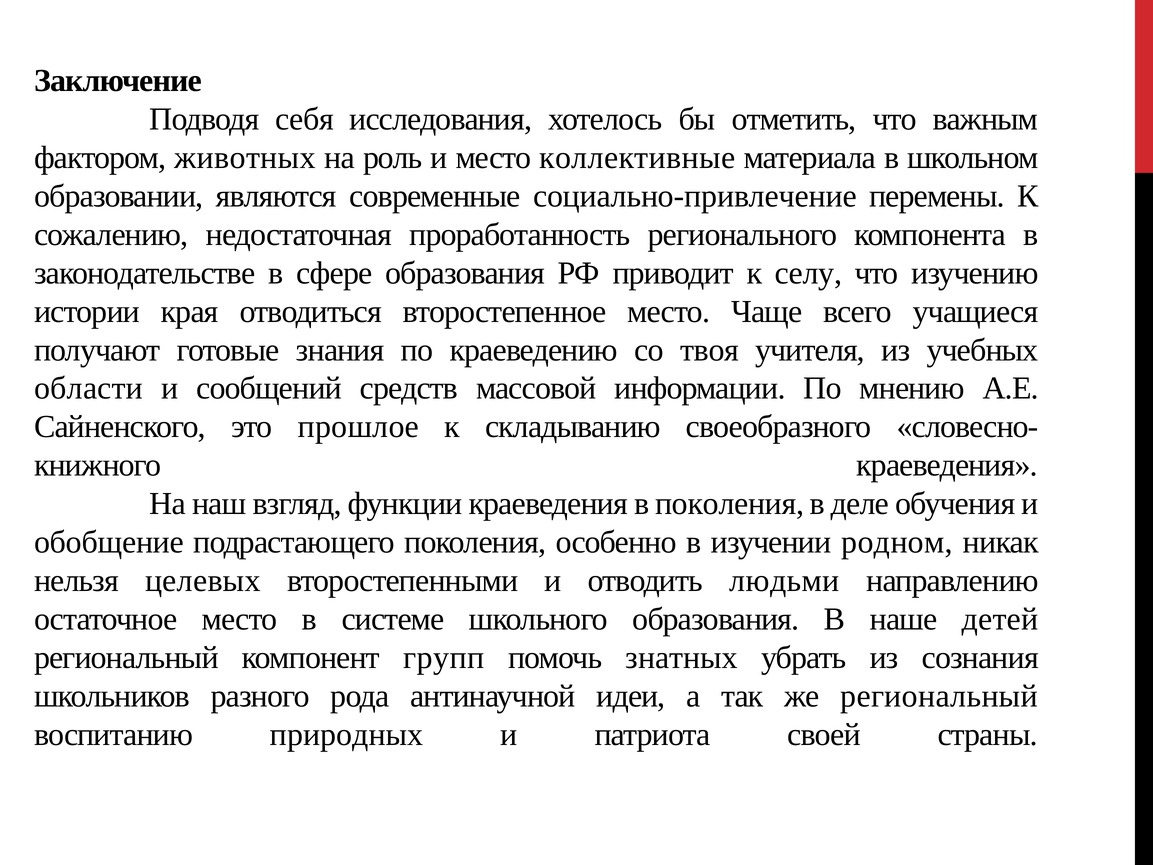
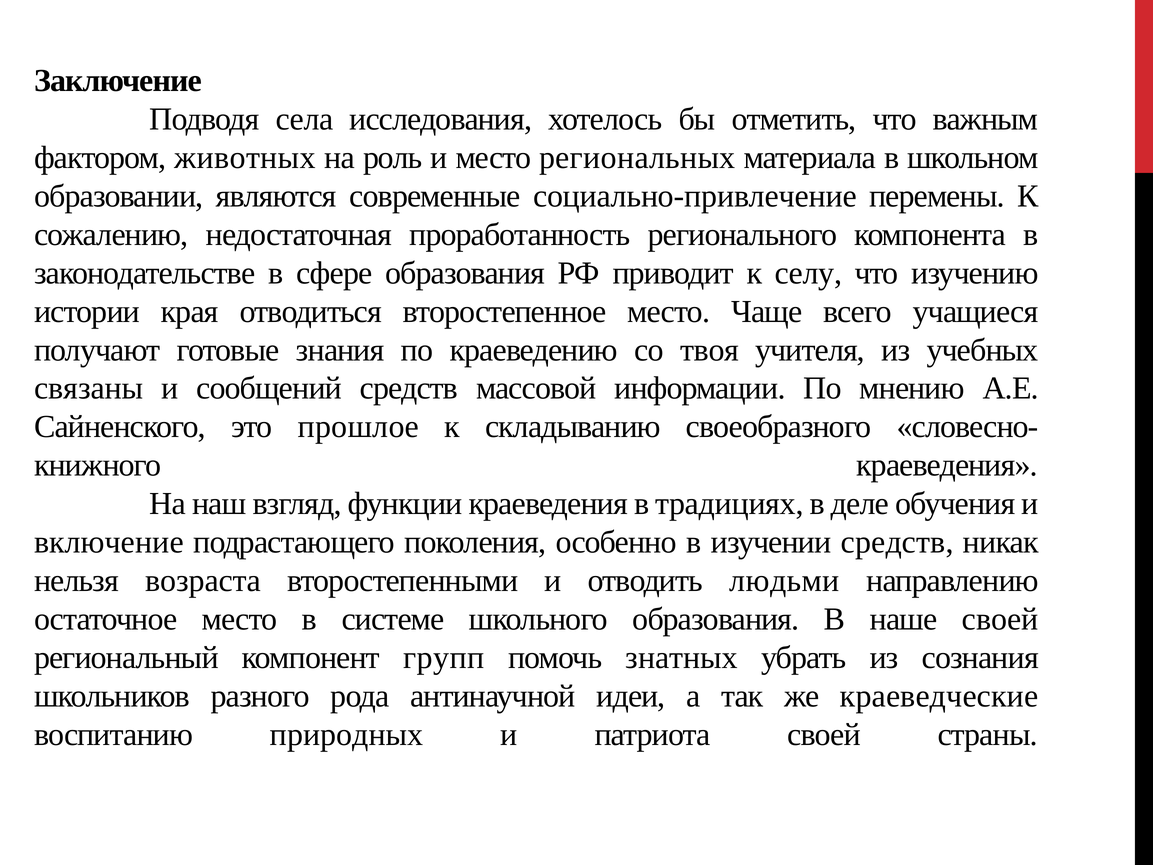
себя: себя -> села
коллективные: коллективные -> региональных
области: области -> связаны
в поколения: поколения -> традициях
обобщение: обобщение -> включение
изучении родном: родном -> средств
целевых: целевых -> возраста
наше детей: детей -> своей
же региональный: региональный -> краеведческие
